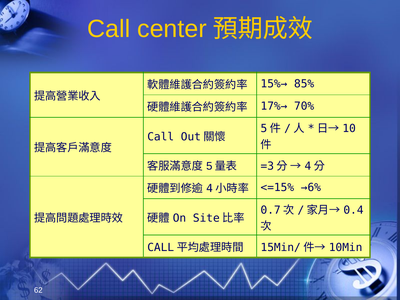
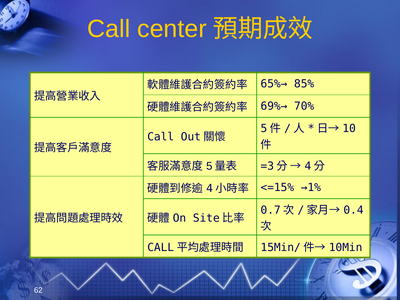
15%→: 15%→ -> 65%→
17%→: 17%→ -> 69%→
→6%: →6% -> →1%
